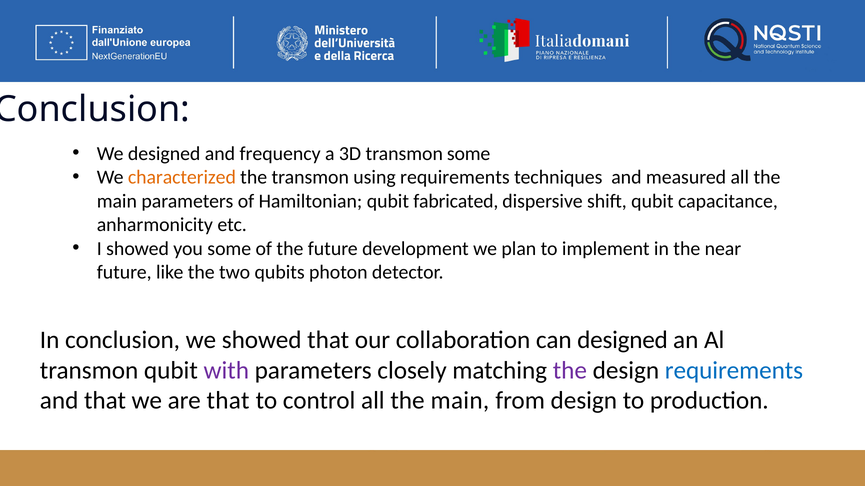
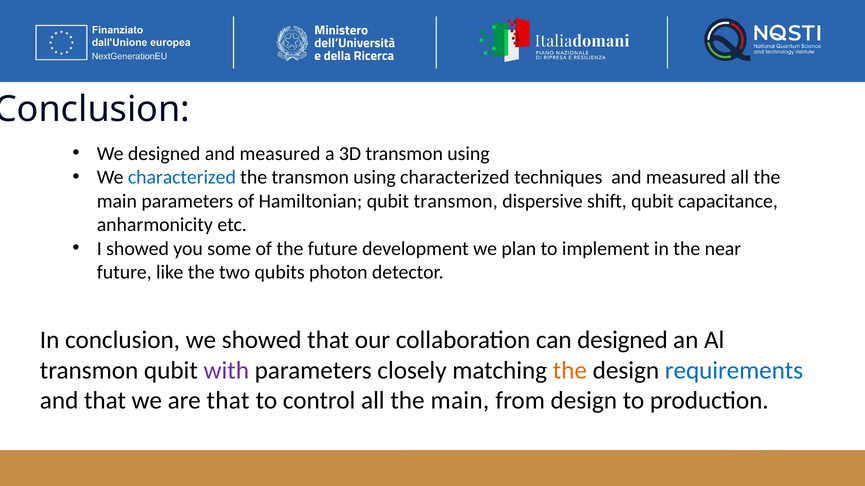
designed and frequency: frequency -> measured
3D transmon some: some -> using
characterized at (182, 177) colour: orange -> blue
using requirements: requirements -> characterized
qubit fabricated: fabricated -> transmon
the at (570, 371) colour: purple -> orange
